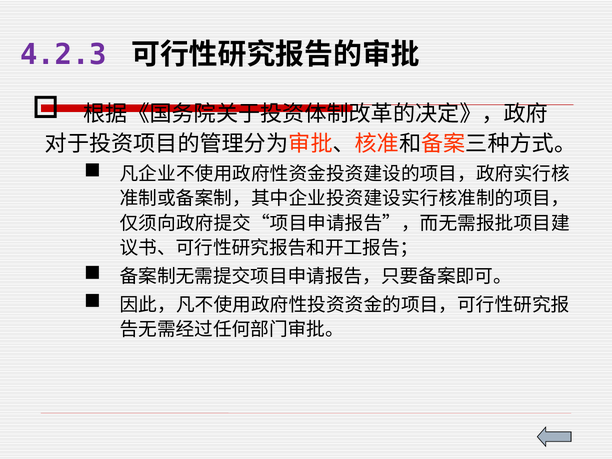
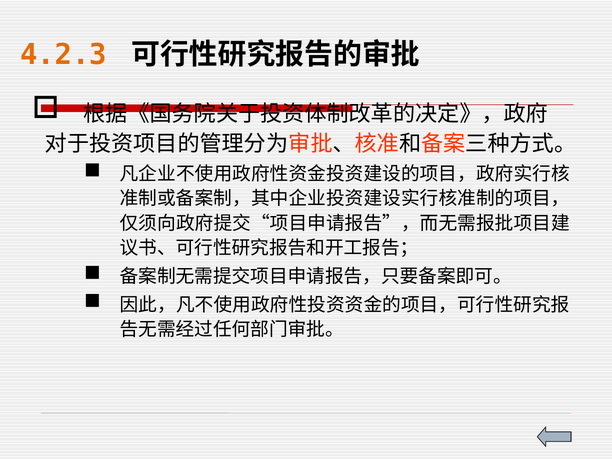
4.2.3 colour: purple -> orange
